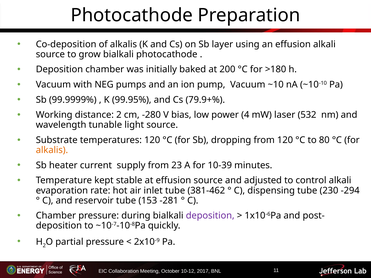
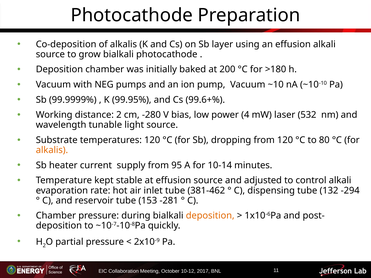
79.9+%: 79.9+% -> 99.6+%
23: 23 -> 95
10-39: 10-39 -> 10-14
230: 230 -> 132
deposition at (210, 216) colour: purple -> orange
